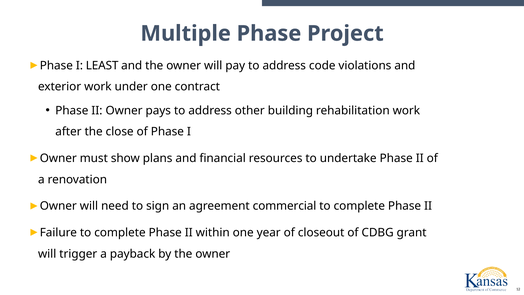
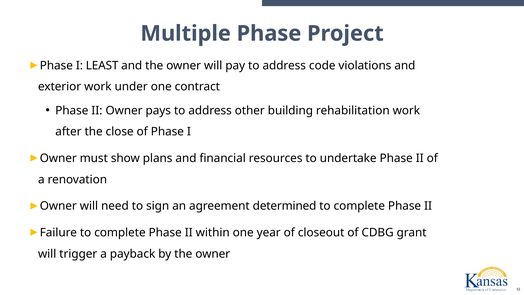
commercial: commercial -> determined
